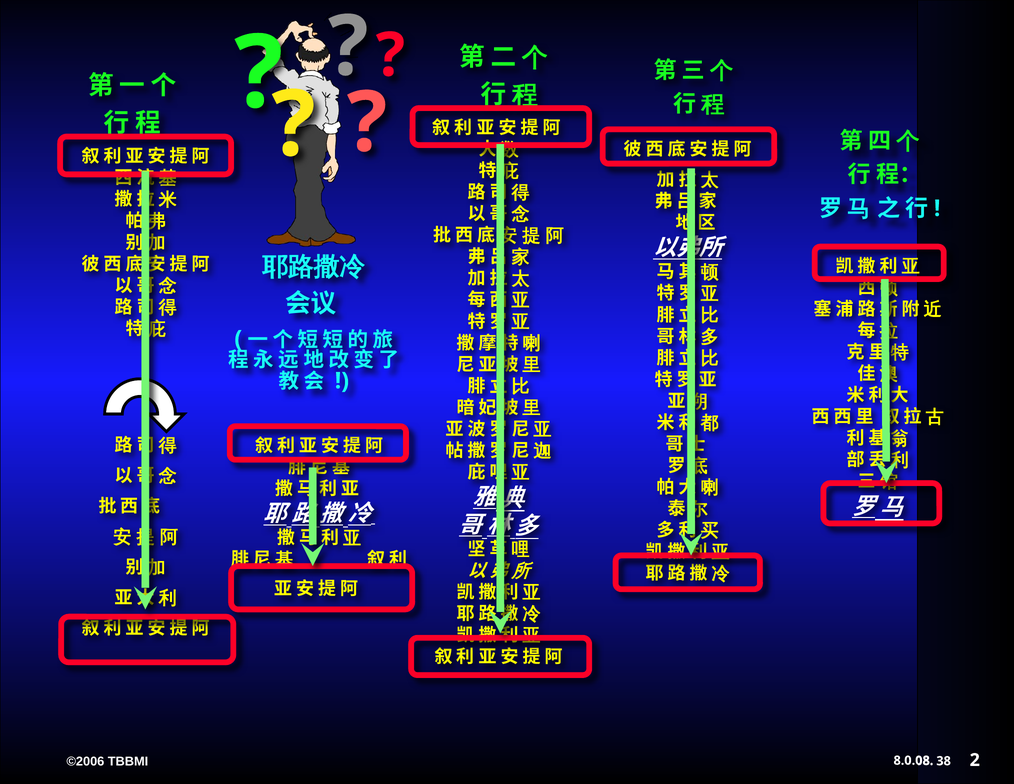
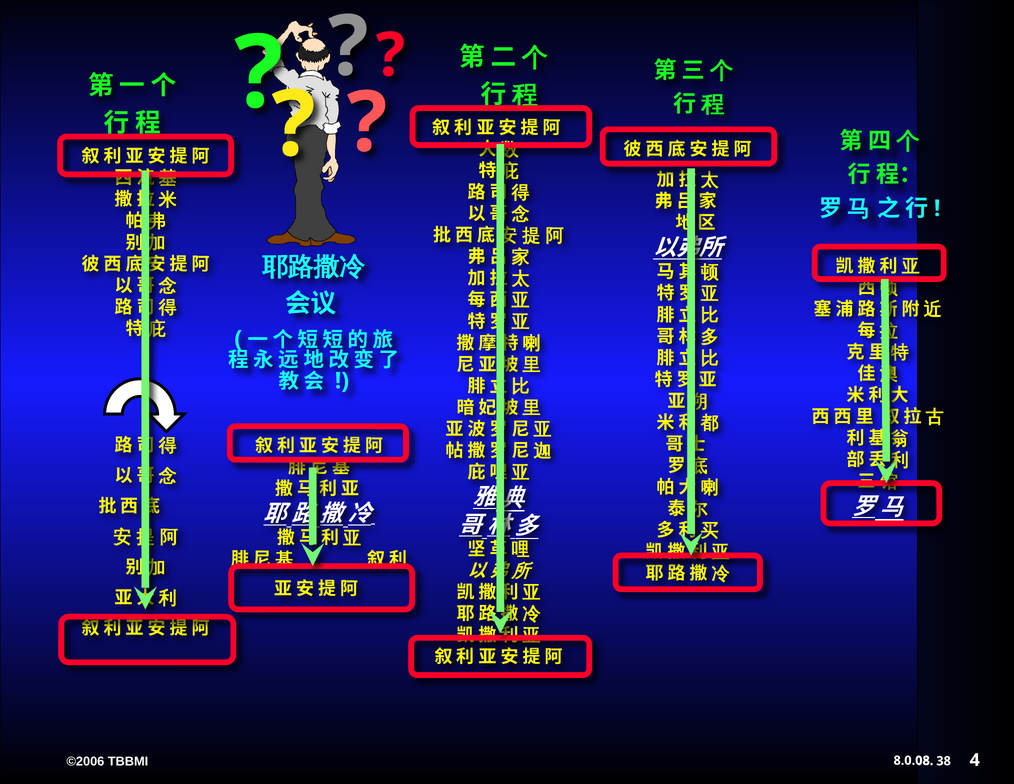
2: 2 -> 4
